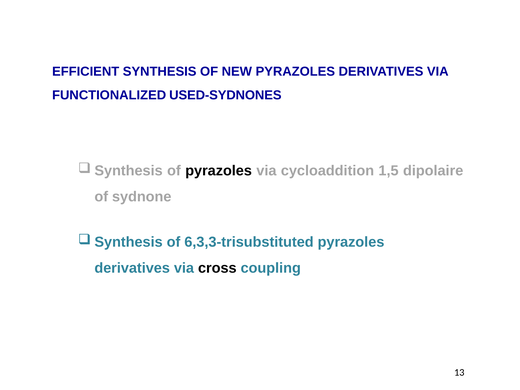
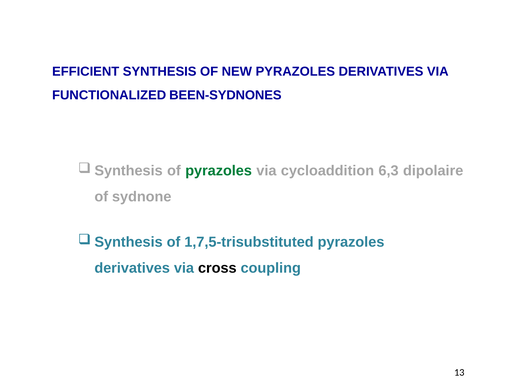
USED-SYDNONES: USED-SYDNONES -> BEEN-SYDNONES
pyrazoles at (219, 171) colour: black -> green
1,5: 1,5 -> 6,3
6,3,3-trisubstituted: 6,3,3-trisubstituted -> 1,7,5-trisubstituted
